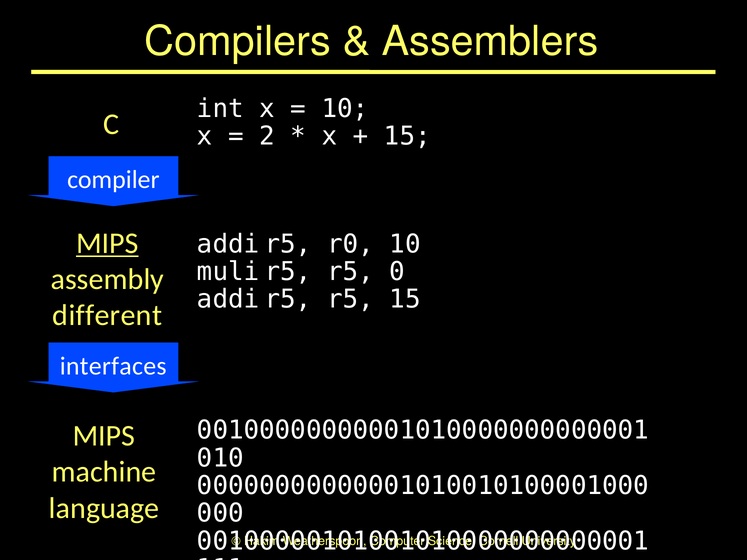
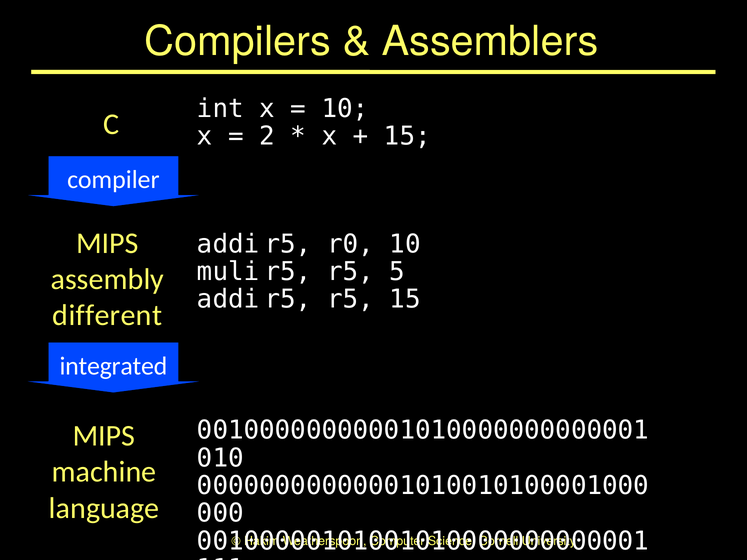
MIPS at (107, 243) underline: present -> none
0: 0 -> 5
interfaces: interfaces -> integrated
